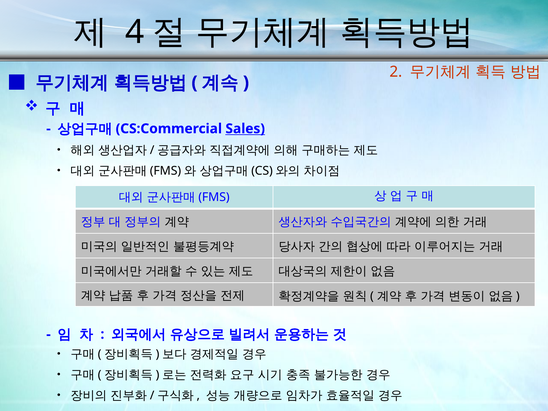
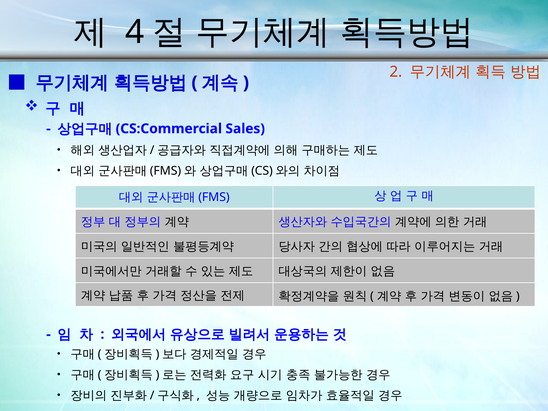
Sales underline: present -> none
